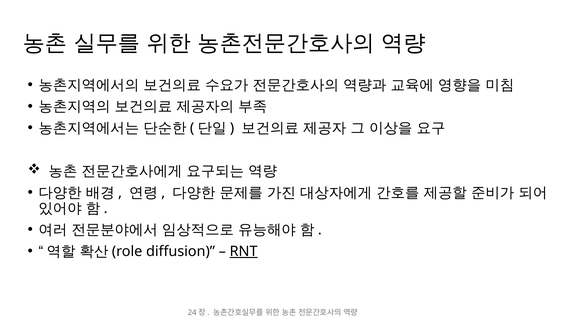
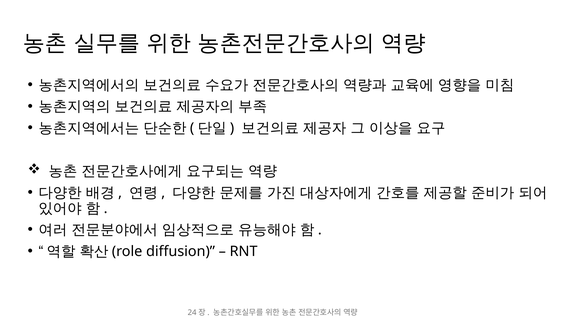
RNT underline: present -> none
